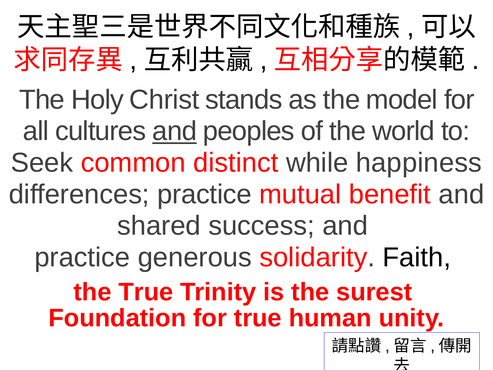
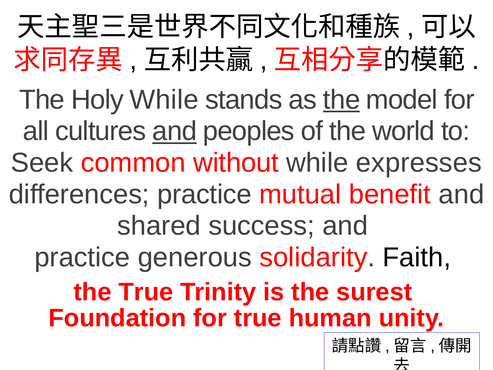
Holy Christ: Christ -> While
the at (342, 100) underline: none -> present
distinct: distinct -> without
happiness: happiness -> expresses
